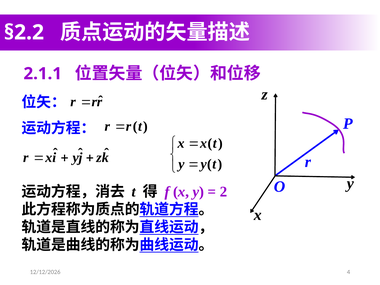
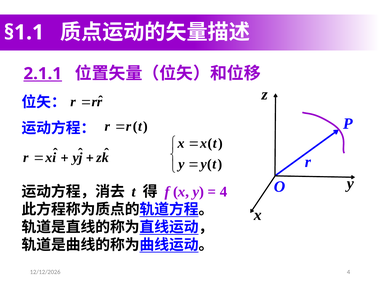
§2.2: §2.2 -> §1.1
2.1.1 underline: none -> present
2 at (224, 192): 2 -> 4
